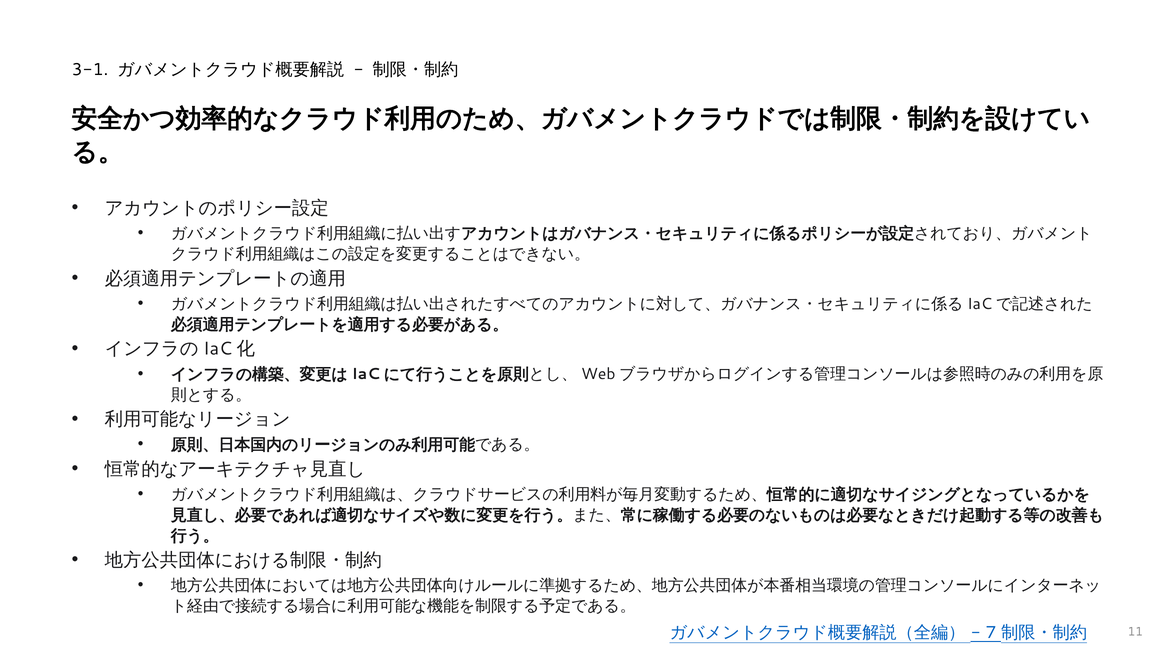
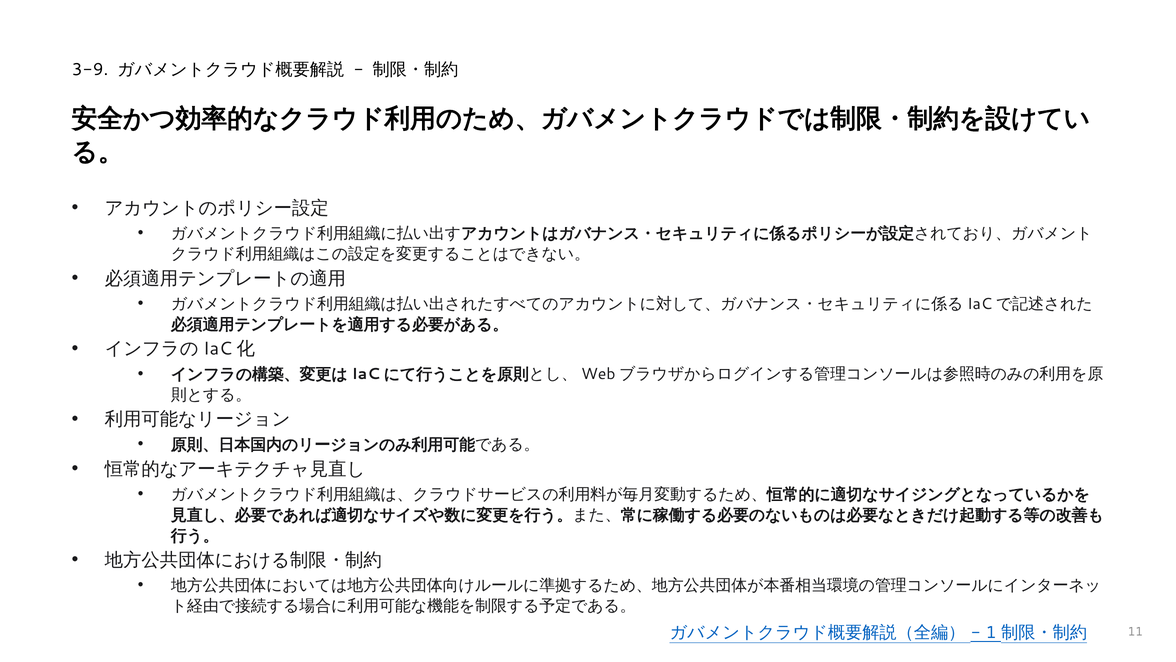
3-1: 3-1 -> 3-9
7: 7 -> 1
